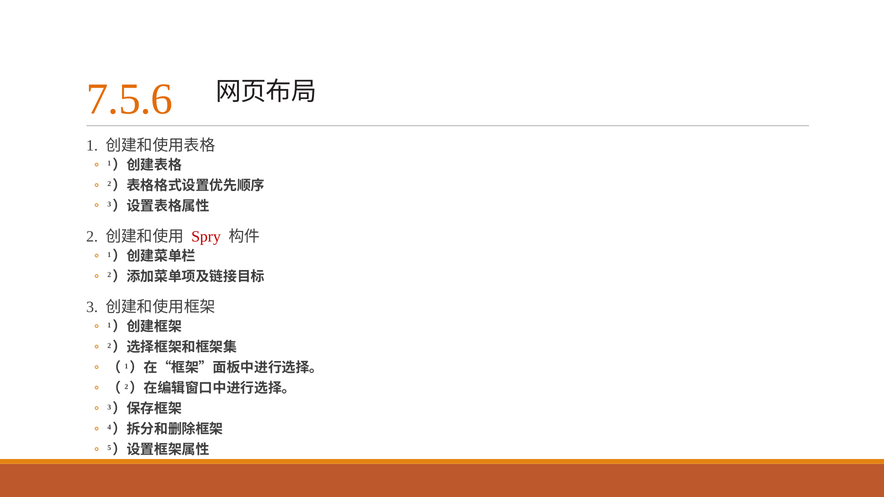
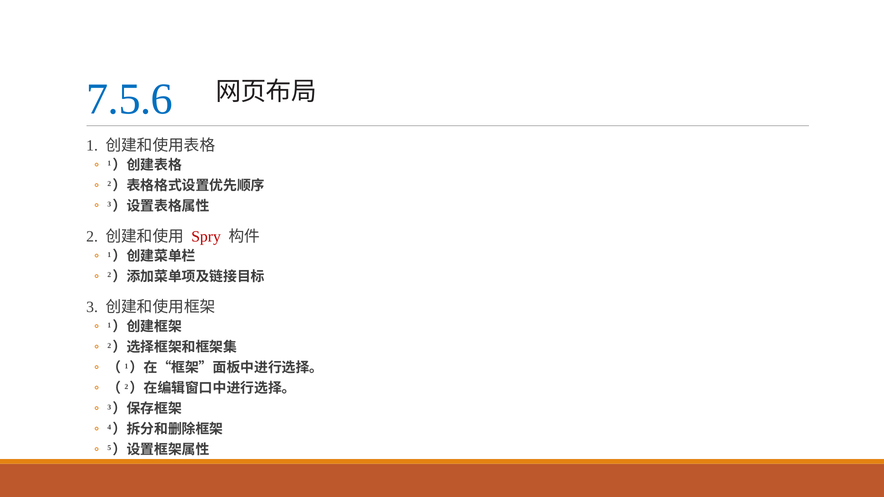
7.5.6 colour: orange -> blue
